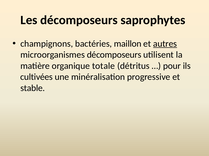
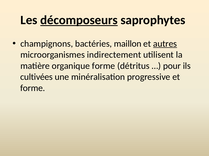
décomposeurs at (79, 20) underline: none -> present
microorganismes décomposeurs: décomposeurs -> indirectement
organique totale: totale -> forme
stable at (33, 88): stable -> forme
